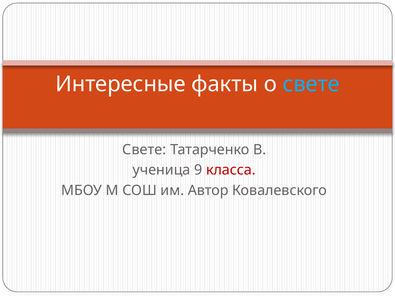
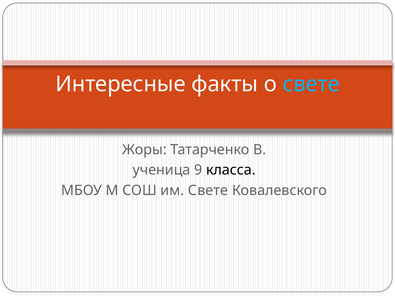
Свете at (144, 150): Свете -> Жоры
класса colour: red -> black
им Автор: Автор -> Свете
